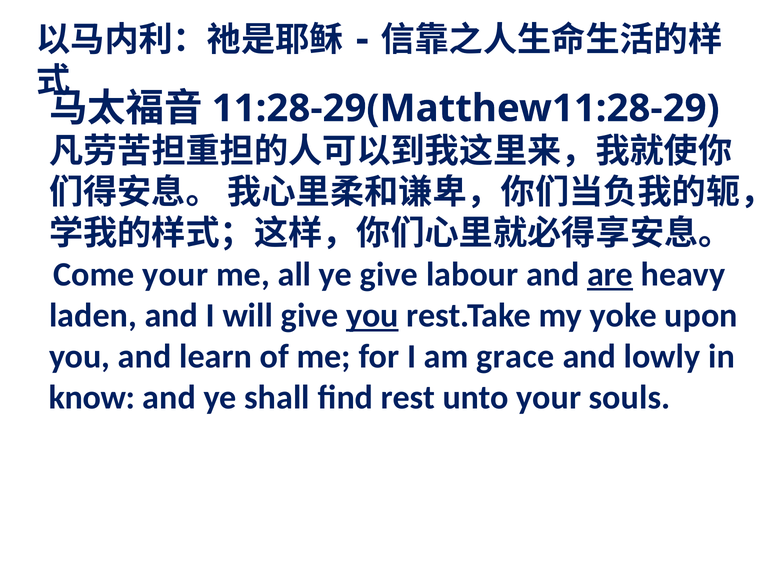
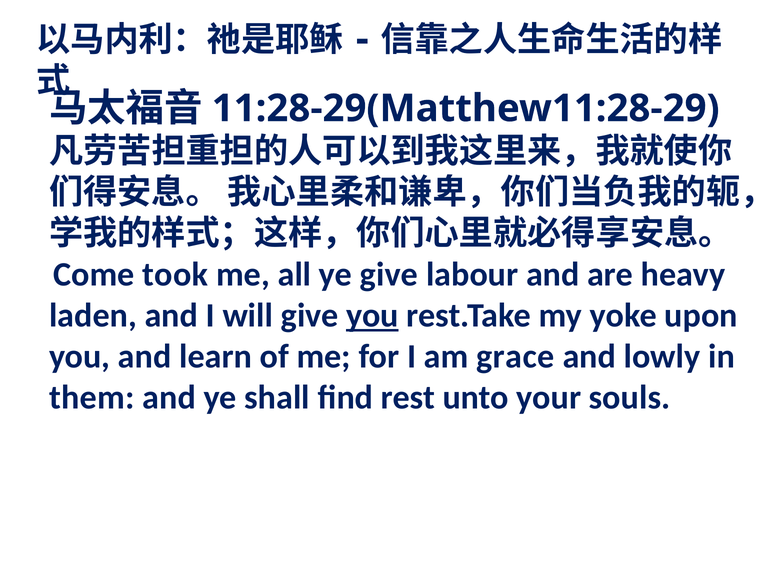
Come your: your -> took
are underline: present -> none
know: know -> them
